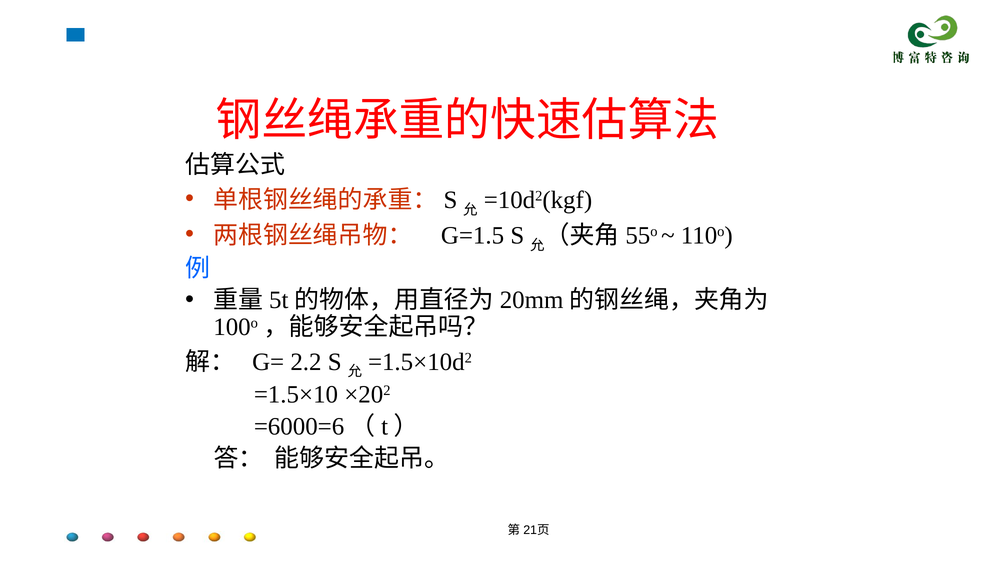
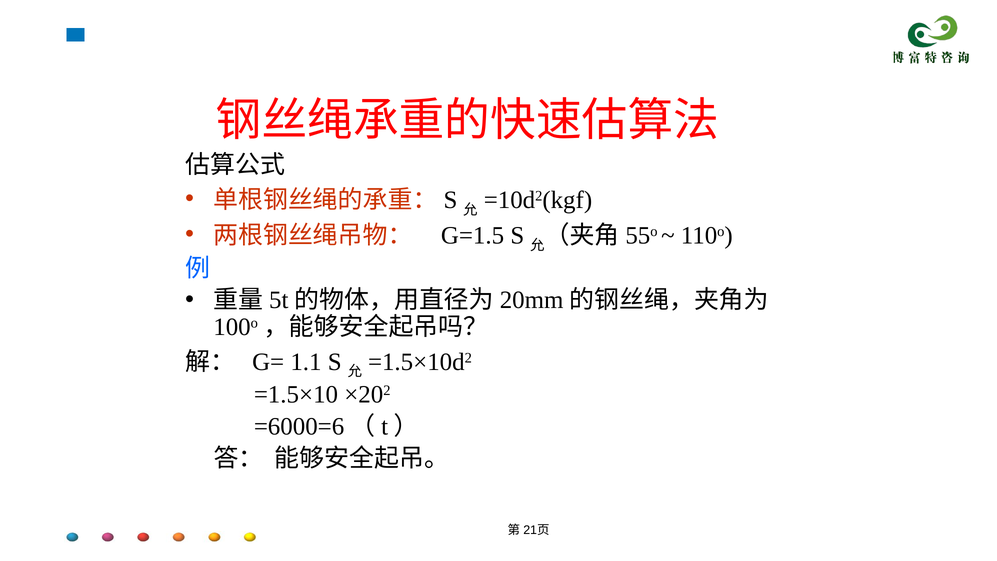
2.2: 2.2 -> 1.1
